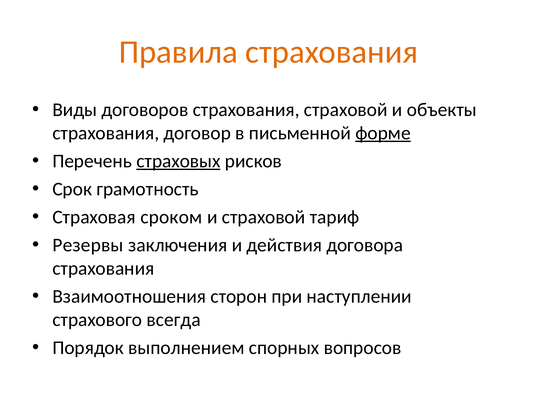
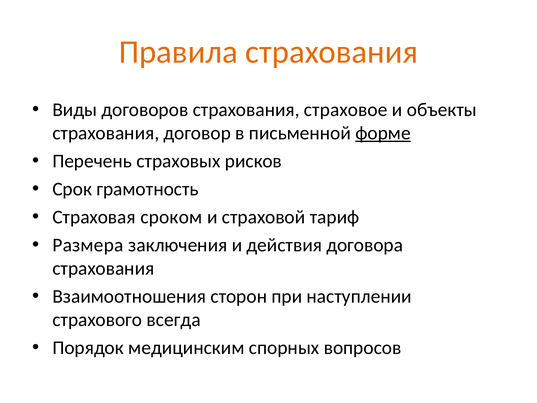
страхования страховой: страховой -> страховое
страховых underline: present -> none
Резервы: Резервы -> Размера
выполнением: выполнением -> медицинским
